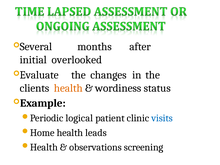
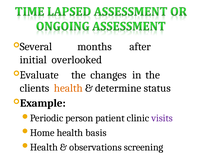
wordiness: wordiness -> determine
logical: logical -> person
visits colour: blue -> purple
leads: leads -> basis
